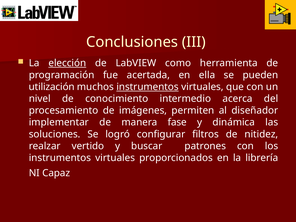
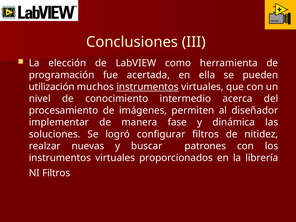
elección underline: present -> none
vertido: vertido -> nuevas
NI Capaz: Capaz -> Filtros
